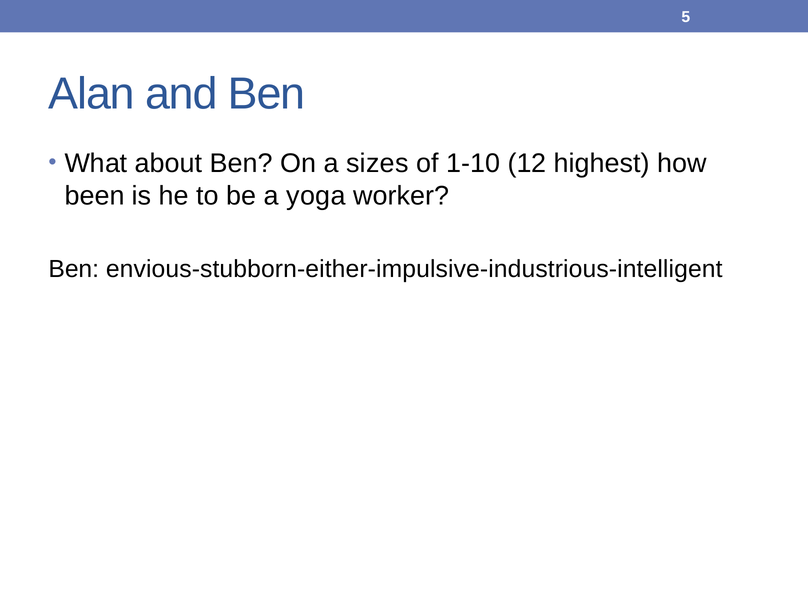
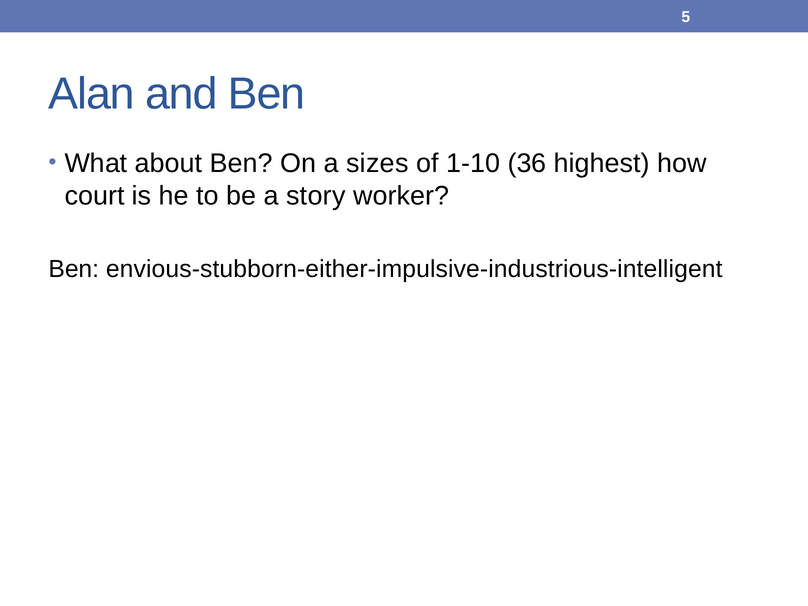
12: 12 -> 36
been: been -> court
yoga: yoga -> story
